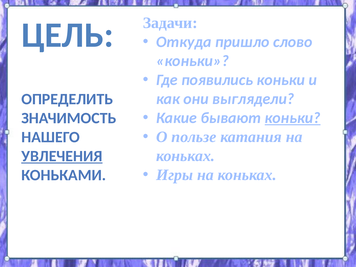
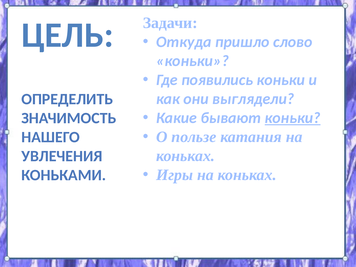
УВЛЕЧЕНИЯ underline: present -> none
